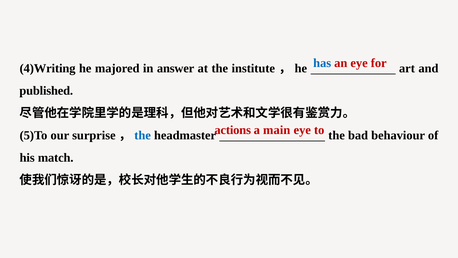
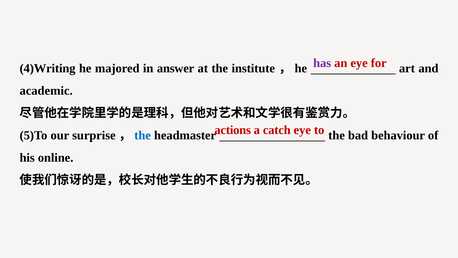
has colour: blue -> purple
published: published -> academic
main: main -> catch
match: match -> online
